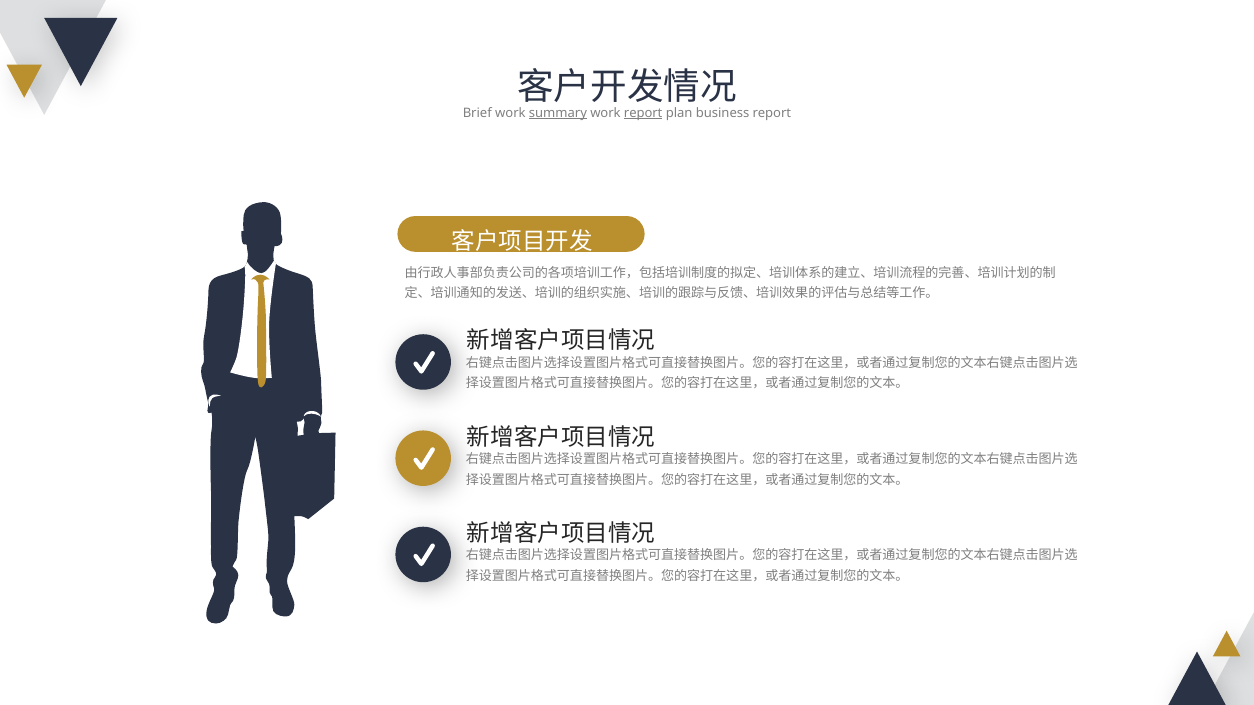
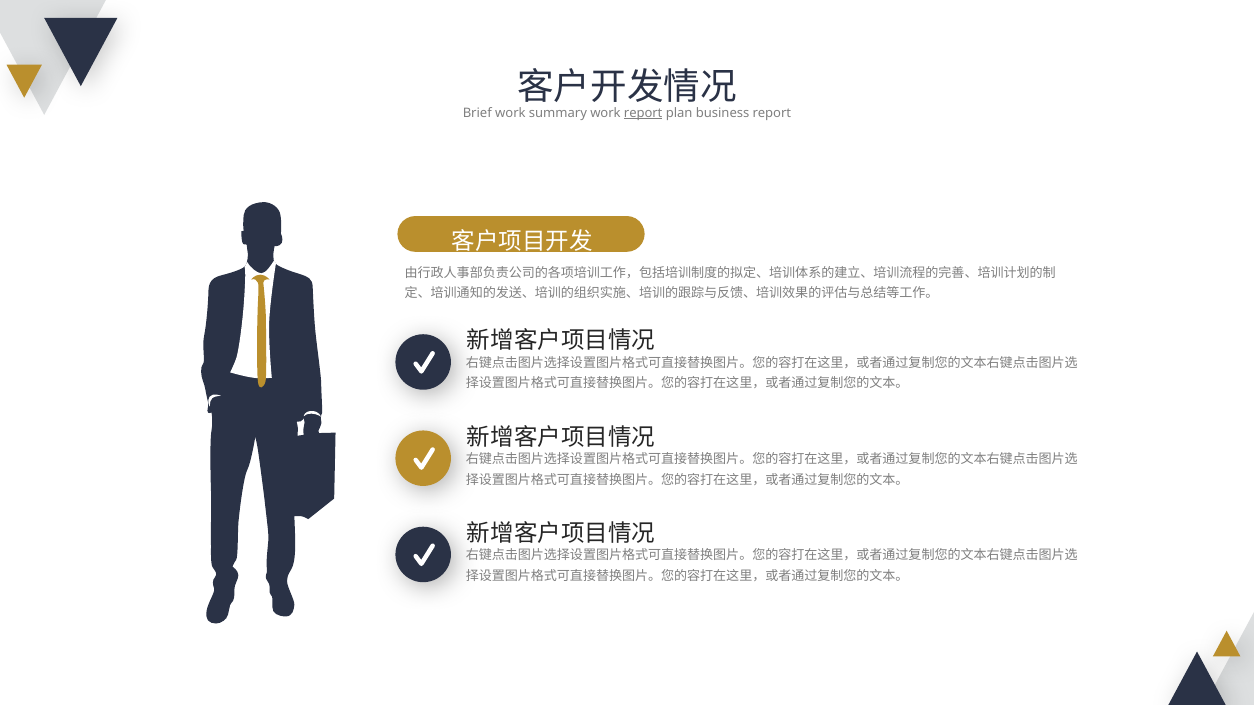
summary underline: present -> none
